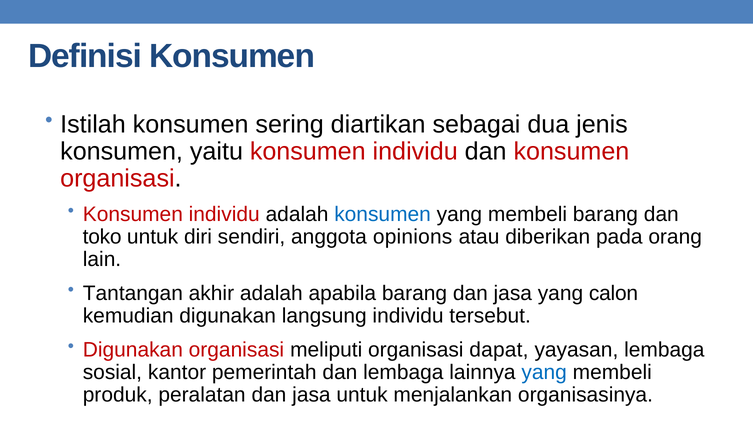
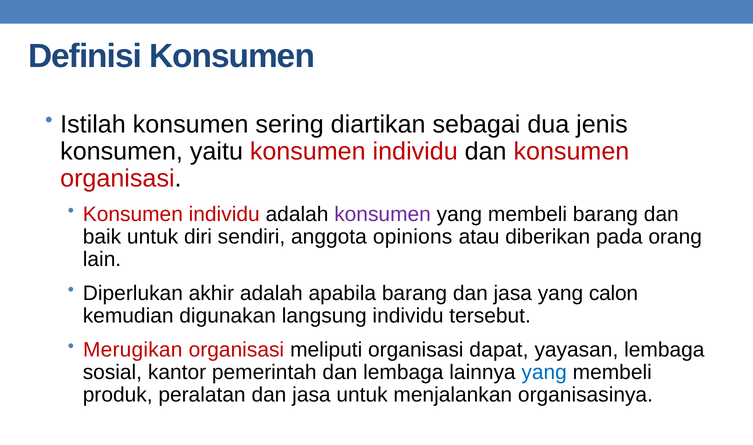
konsumen at (383, 214) colour: blue -> purple
toko: toko -> baik
Tantangan: Tantangan -> Diperlukan
Digunakan at (133, 350): Digunakan -> Merugikan
